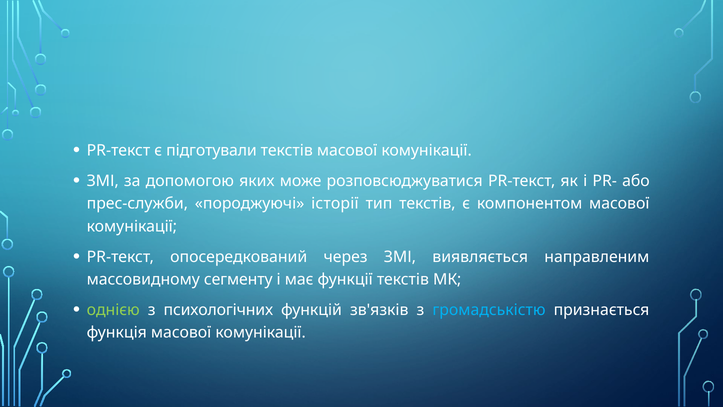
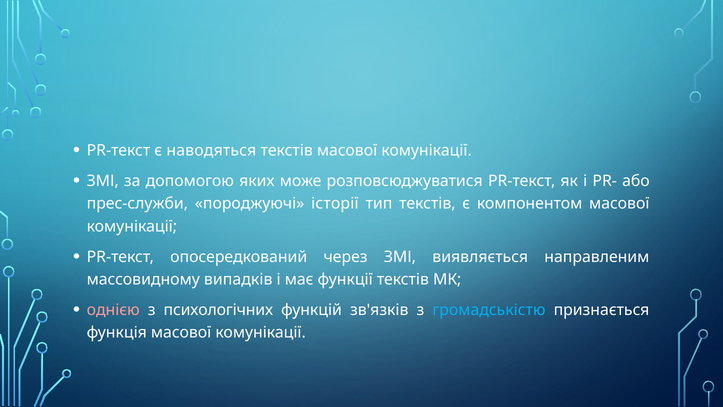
підготували: підготували -> наводяться
сегменту: сегменту -> випадків
однією colour: light green -> pink
